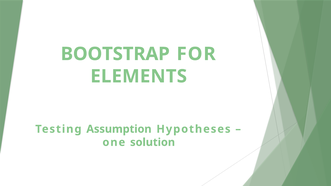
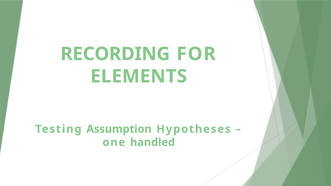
BOOTSTRAP: BOOTSTRAP -> RECORDING
solution: solution -> handled
